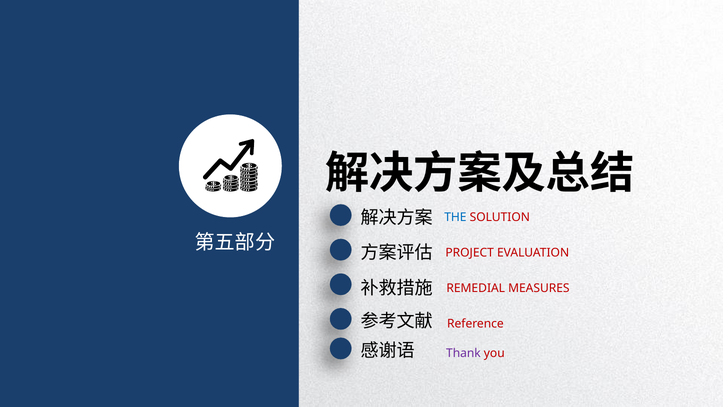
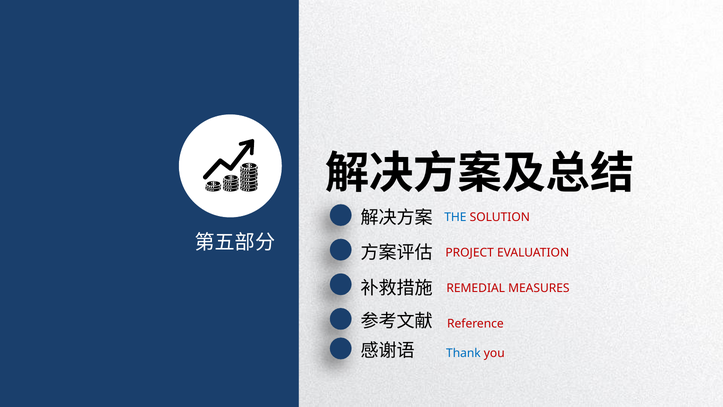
Thank colour: purple -> blue
